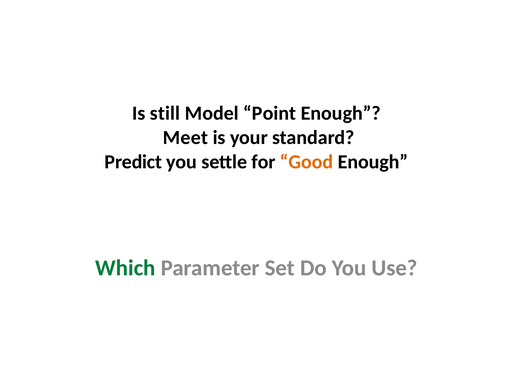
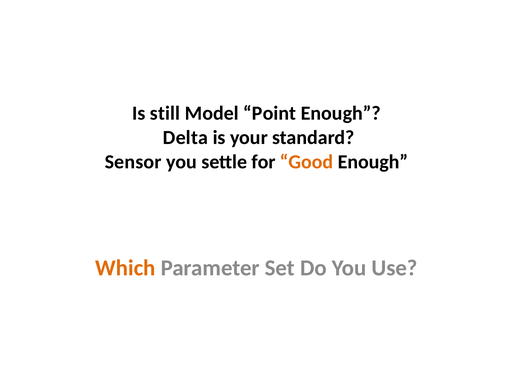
Meet: Meet -> Delta
Predict: Predict -> Sensor
Which colour: green -> orange
